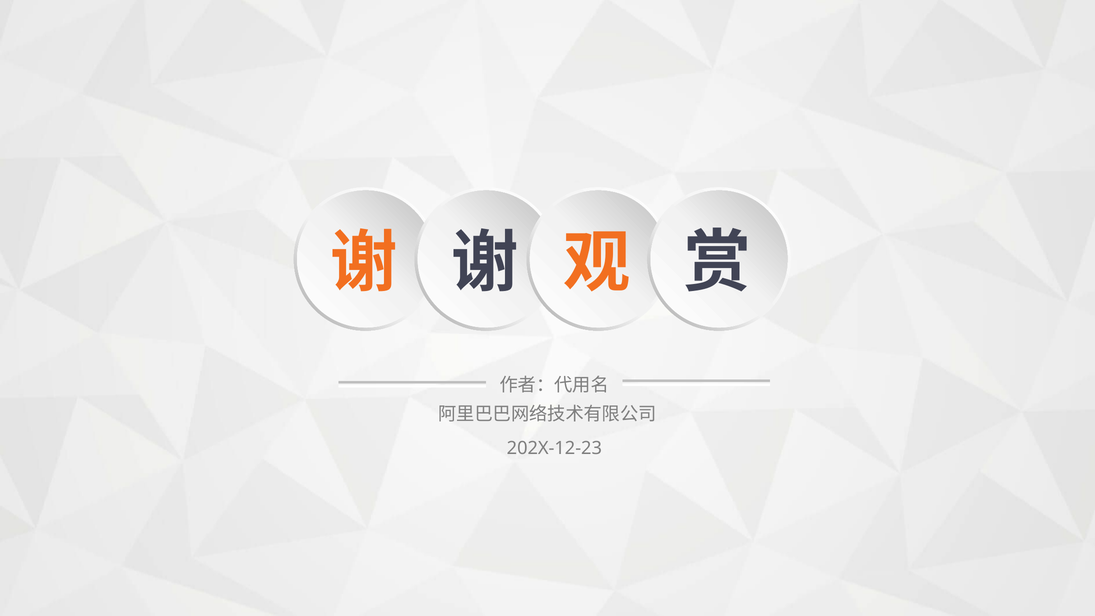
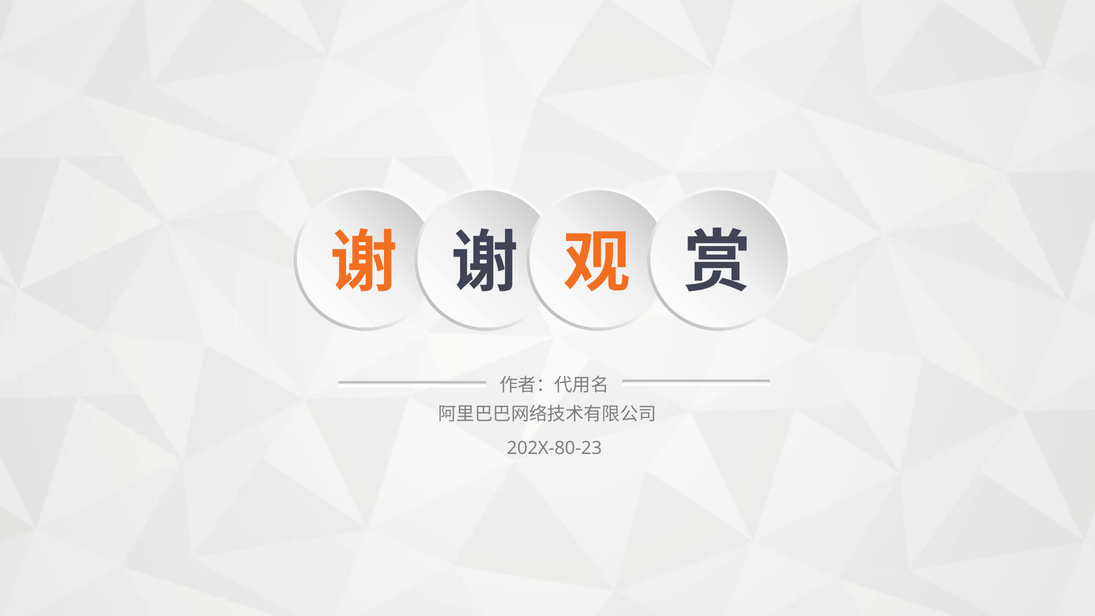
202X-12-23: 202X-12-23 -> 202X-80-23
